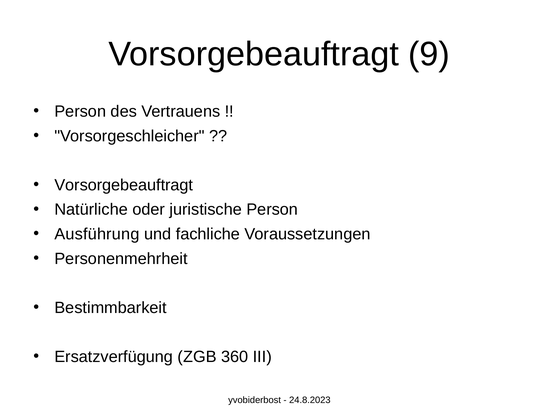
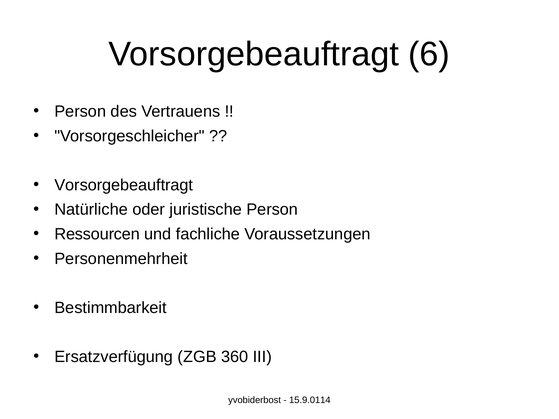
9: 9 -> 6
Ausführung: Ausführung -> Ressourcen
24.8.2023: 24.8.2023 -> 15.9.0114
